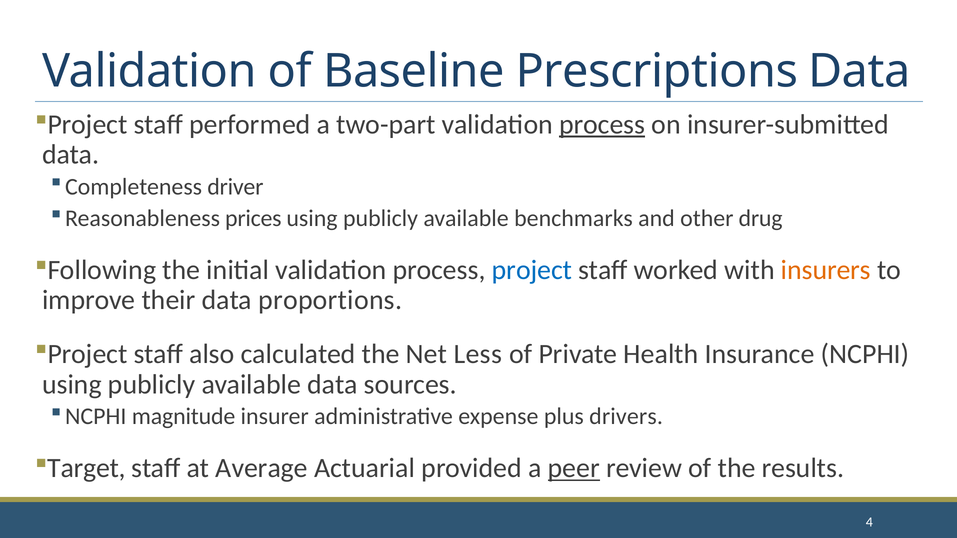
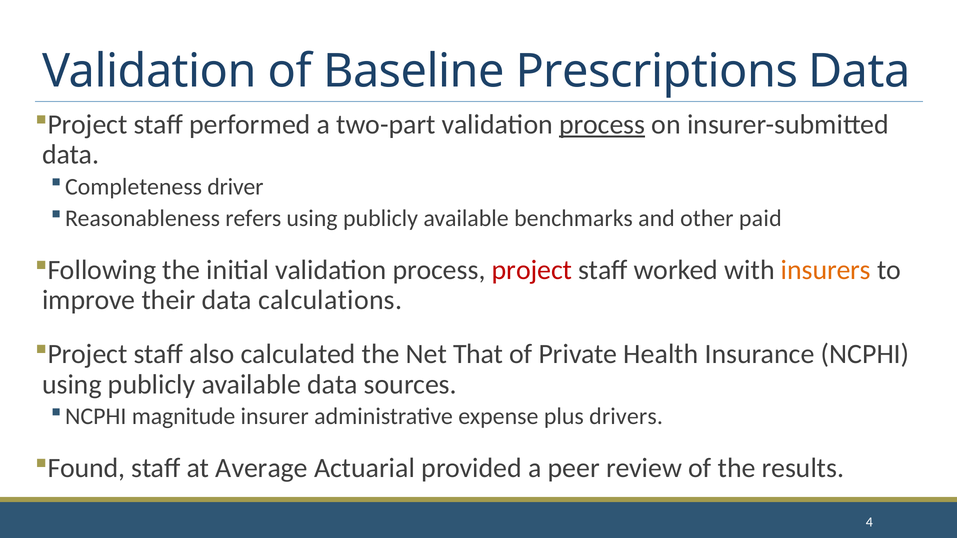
prices: prices -> refers
drug: drug -> paid
project at (532, 270) colour: blue -> red
proportions: proportions -> calculations
Less: Less -> That
Target: Target -> Found
peer underline: present -> none
